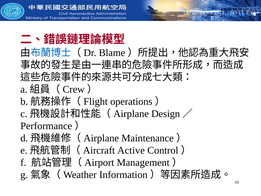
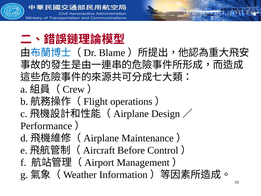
Active: Active -> Before
